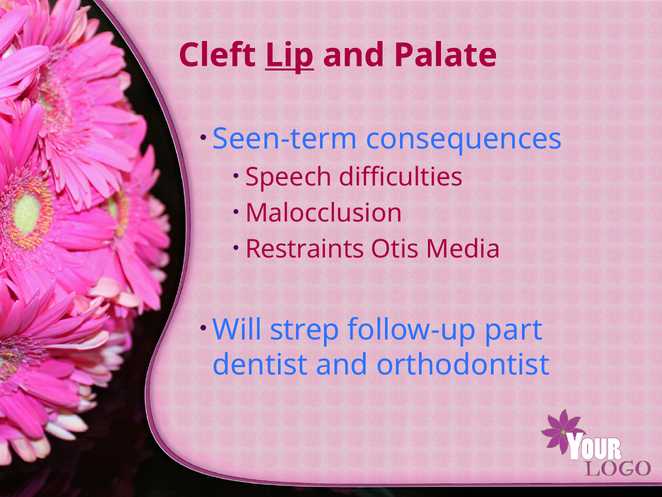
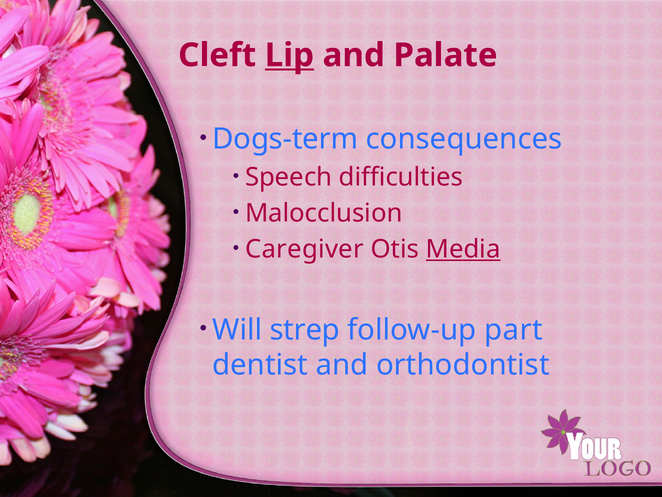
Seen-term: Seen-term -> Dogs-term
Restraints: Restraints -> Caregiver
Media underline: none -> present
